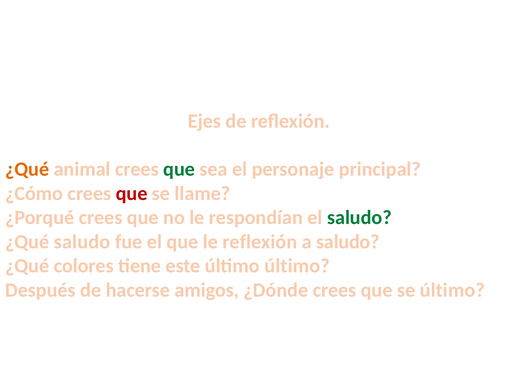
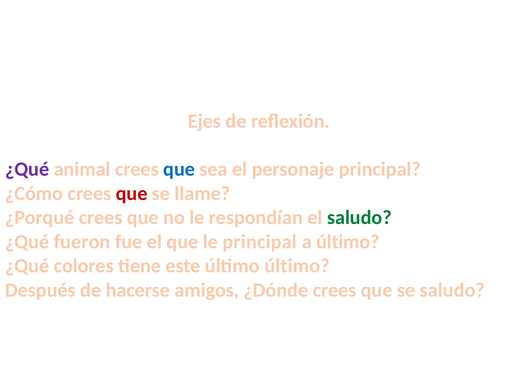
¿Qué at (27, 170) colour: orange -> purple
que at (179, 170) colour: green -> blue
¿Qué saludo: saludo -> fueron
le reflexión: reflexión -> principal
a saludo: saludo -> último
se último: último -> saludo
